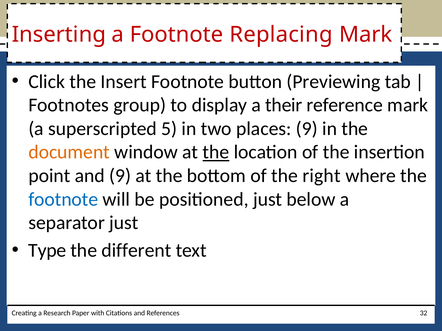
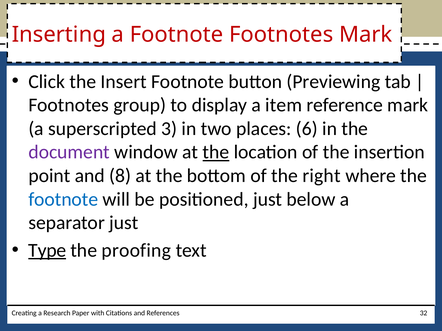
Footnote Replacing: Replacing -> Footnotes
their: their -> item
5: 5 -> 3
places 9: 9 -> 6
document colour: orange -> purple
and 9: 9 -> 8
Type underline: none -> present
different: different -> proofing
